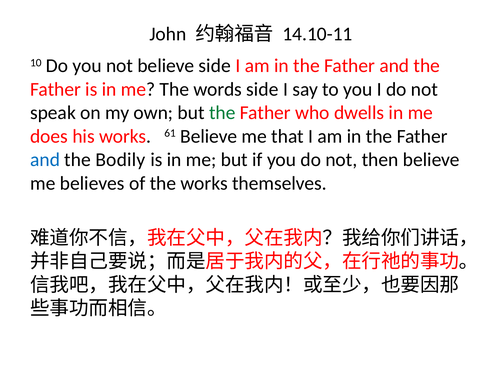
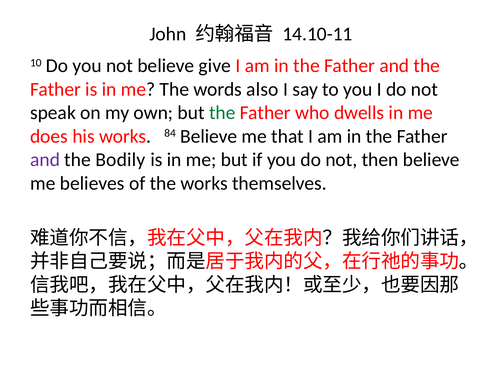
believe side: side -> give
words side: side -> also
61: 61 -> 84
and at (45, 160) colour: blue -> purple
